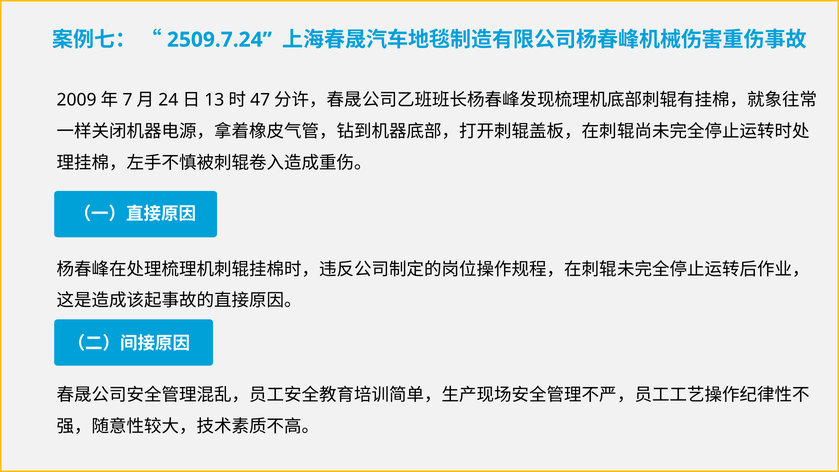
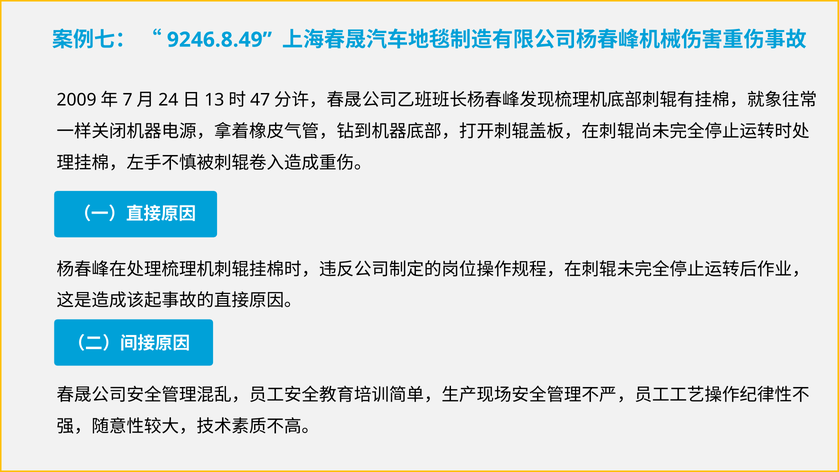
2509.7.24: 2509.7.24 -> 9246.8.49
